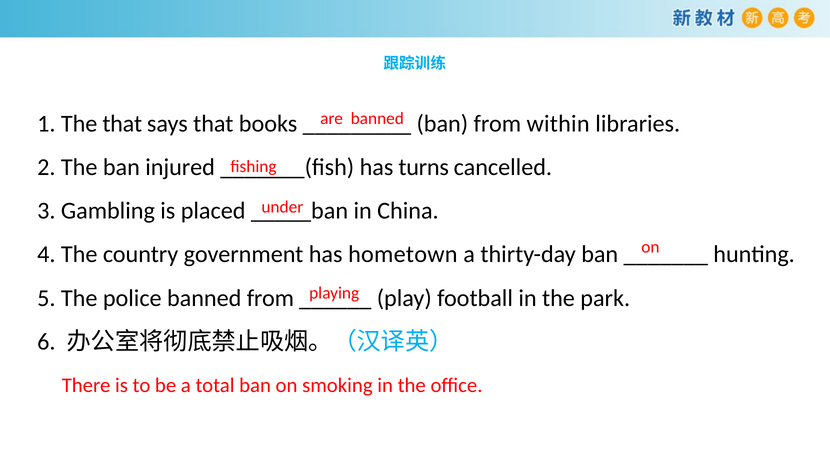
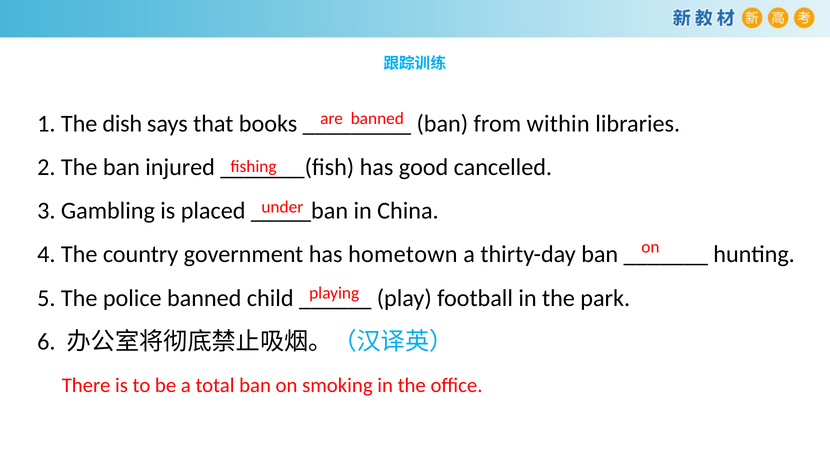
The that: that -> dish
turns: turns -> good
banned from: from -> child
